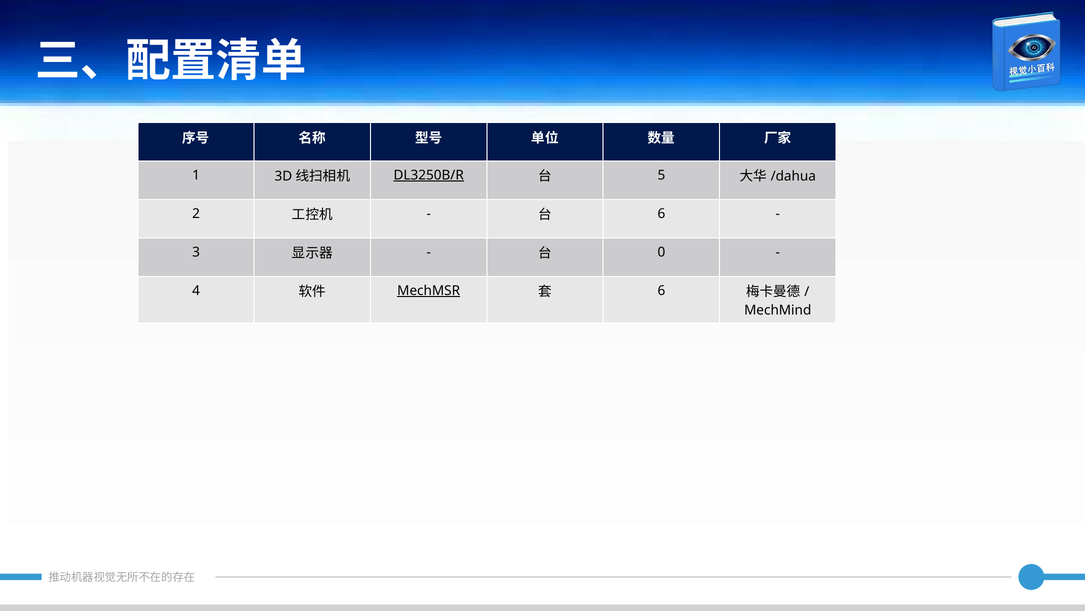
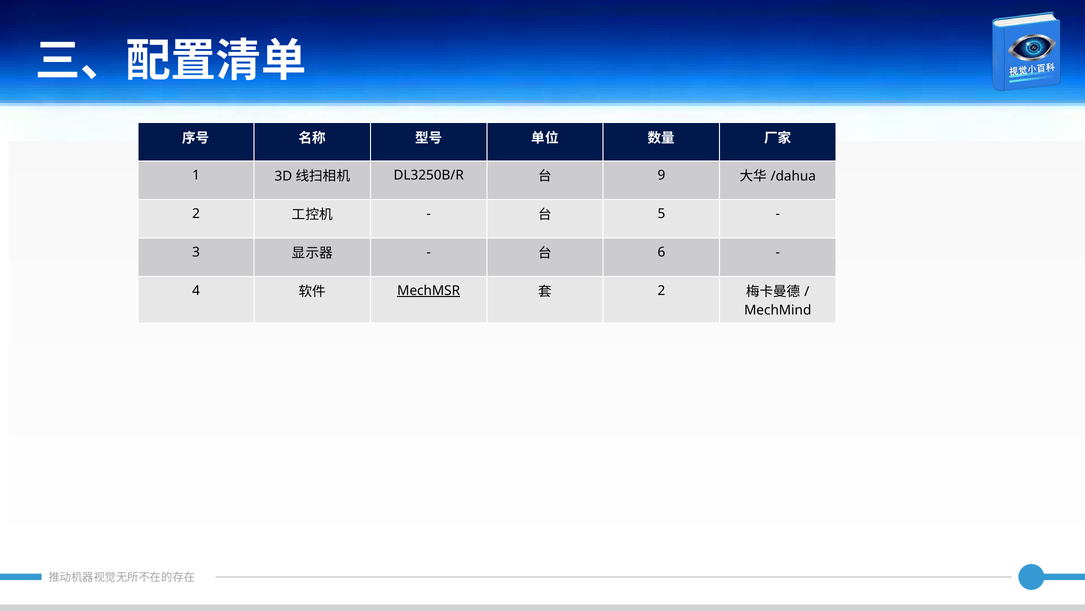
DL3250B/R underline: present -> none
5: 5 -> 9
6 at (661, 214): 6 -> 5
0: 0 -> 6
6 at (661, 290): 6 -> 2
